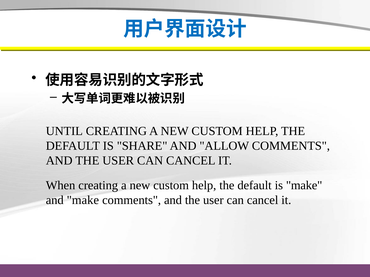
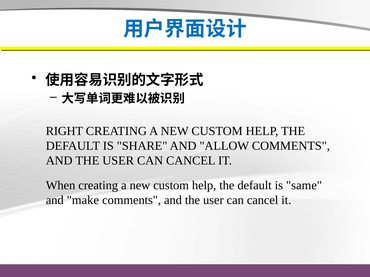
UNTIL: UNTIL -> RIGHT
is make: make -> same
